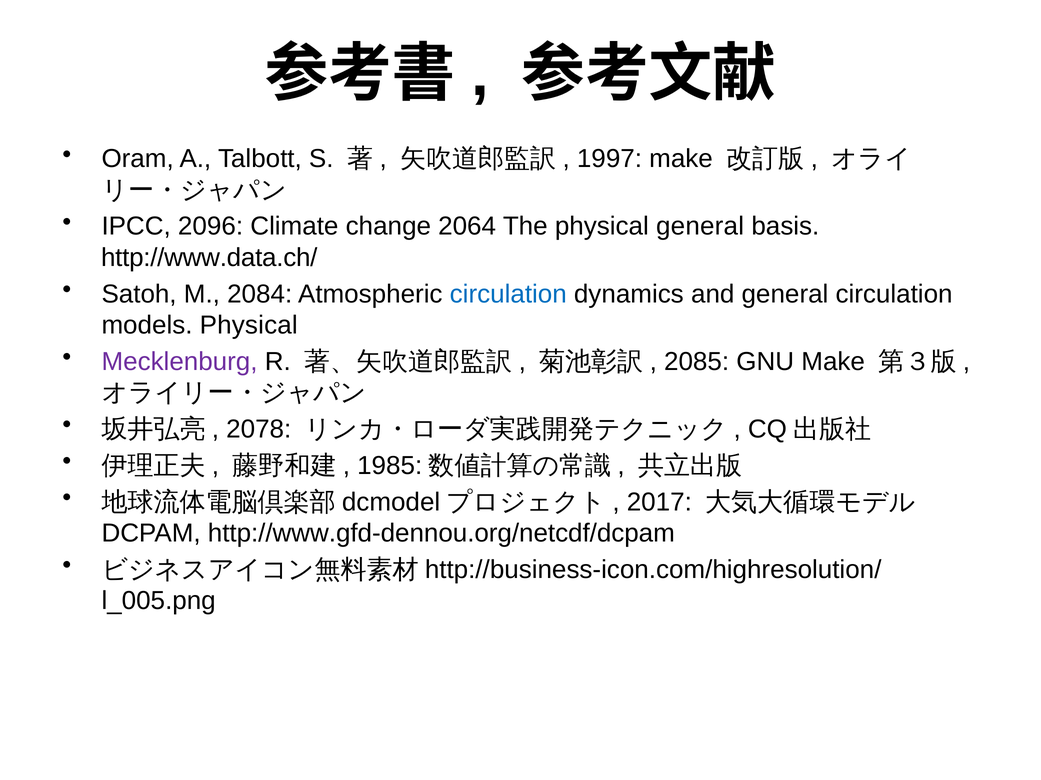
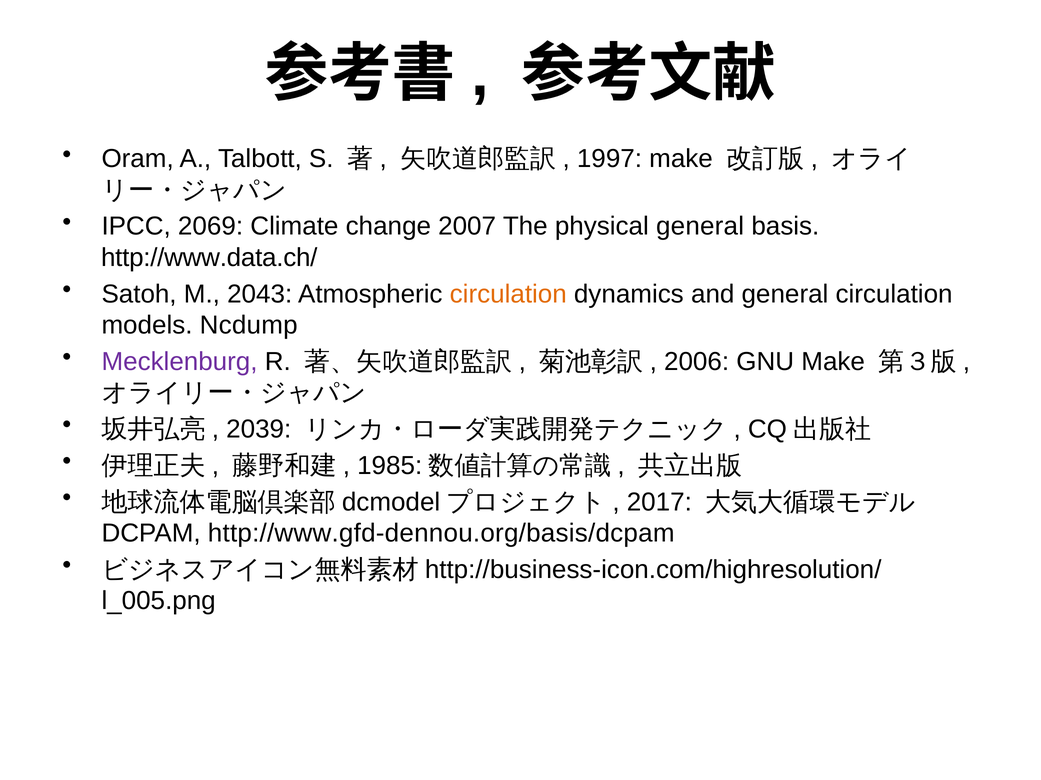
2096: 2096 -> 2069
2064: 2064 -> 2007
2084: 2084 -> 2043
circulation at (508, 294) colour: blue -> orange
models Physical: Physical -> Ncdump
2085: 2085 -> 2006
2078: 2078 -> 2039
http://www.gfd-dennou.org/netcdf/dcpam: http://www.gfd-dennou.org/netcdf/dcpam -> http://www.gfd-dennou.org/basis/dcpam
